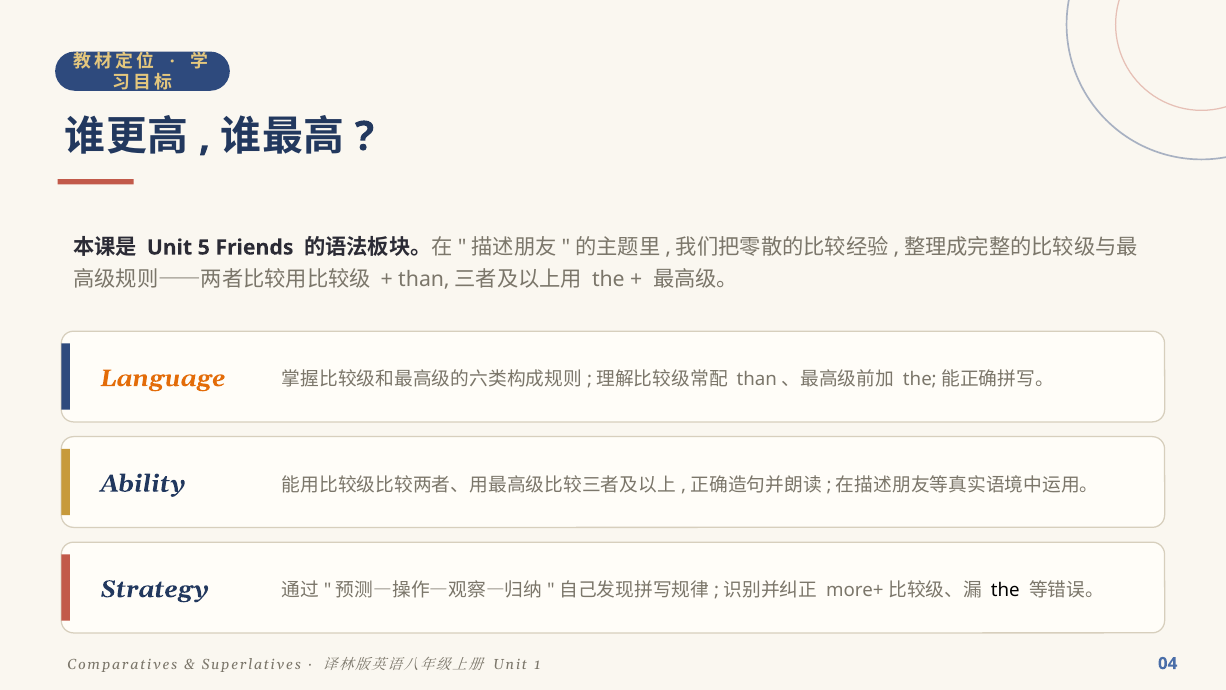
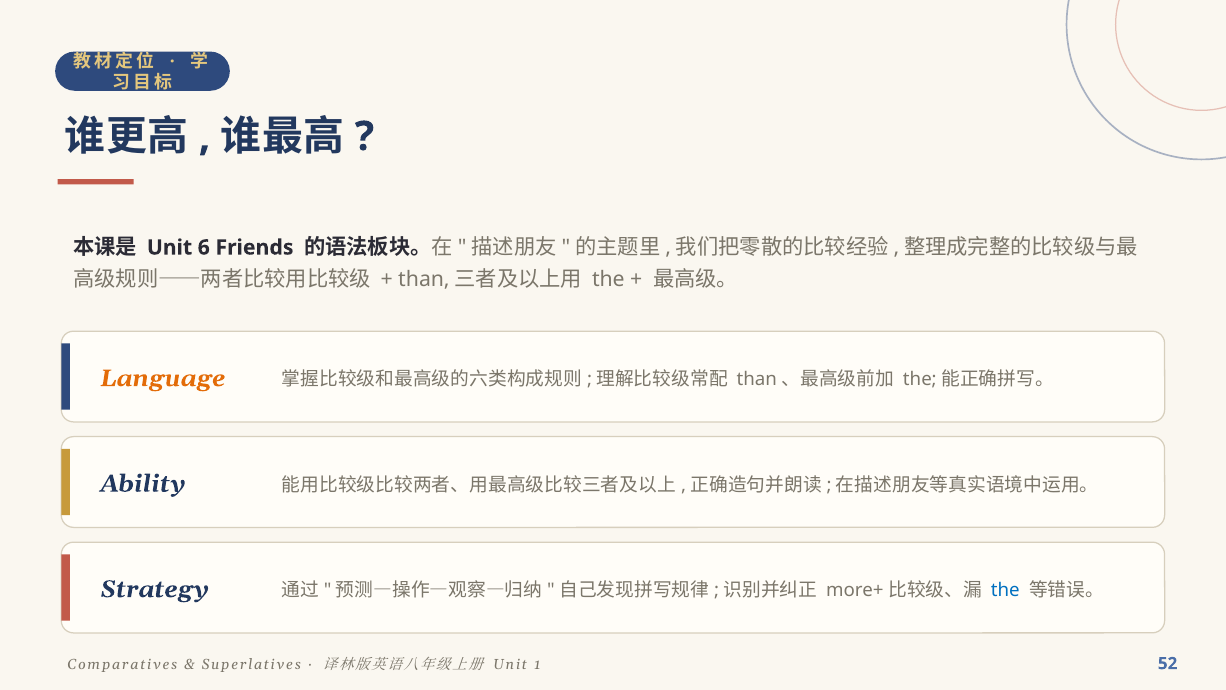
5: 5 -> 6
the at (1005, 590) colour: black -> blue
04: 04 -> 52
